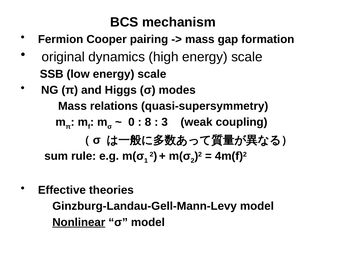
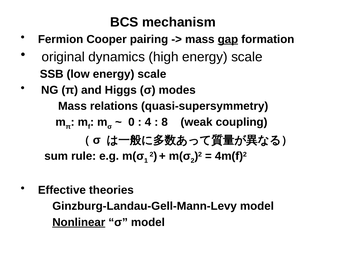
gap underline: none -> present
8: 8 -> 4
3: 3 -> 8
